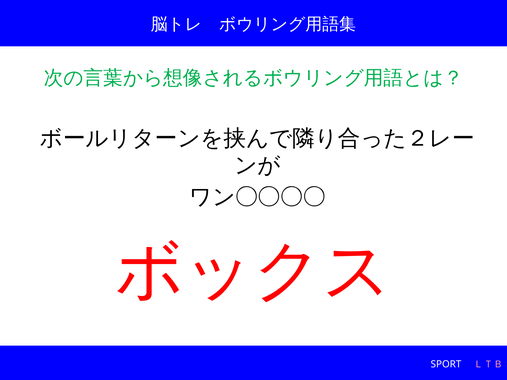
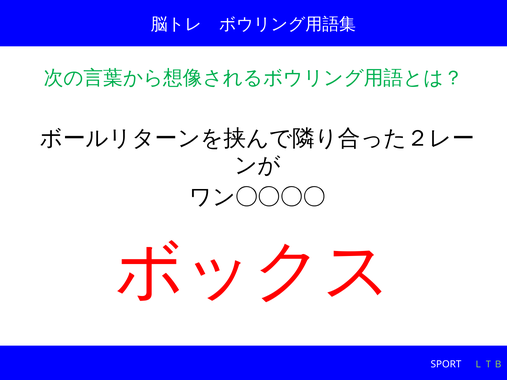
ＬＴＢ colour: pink -> light green
